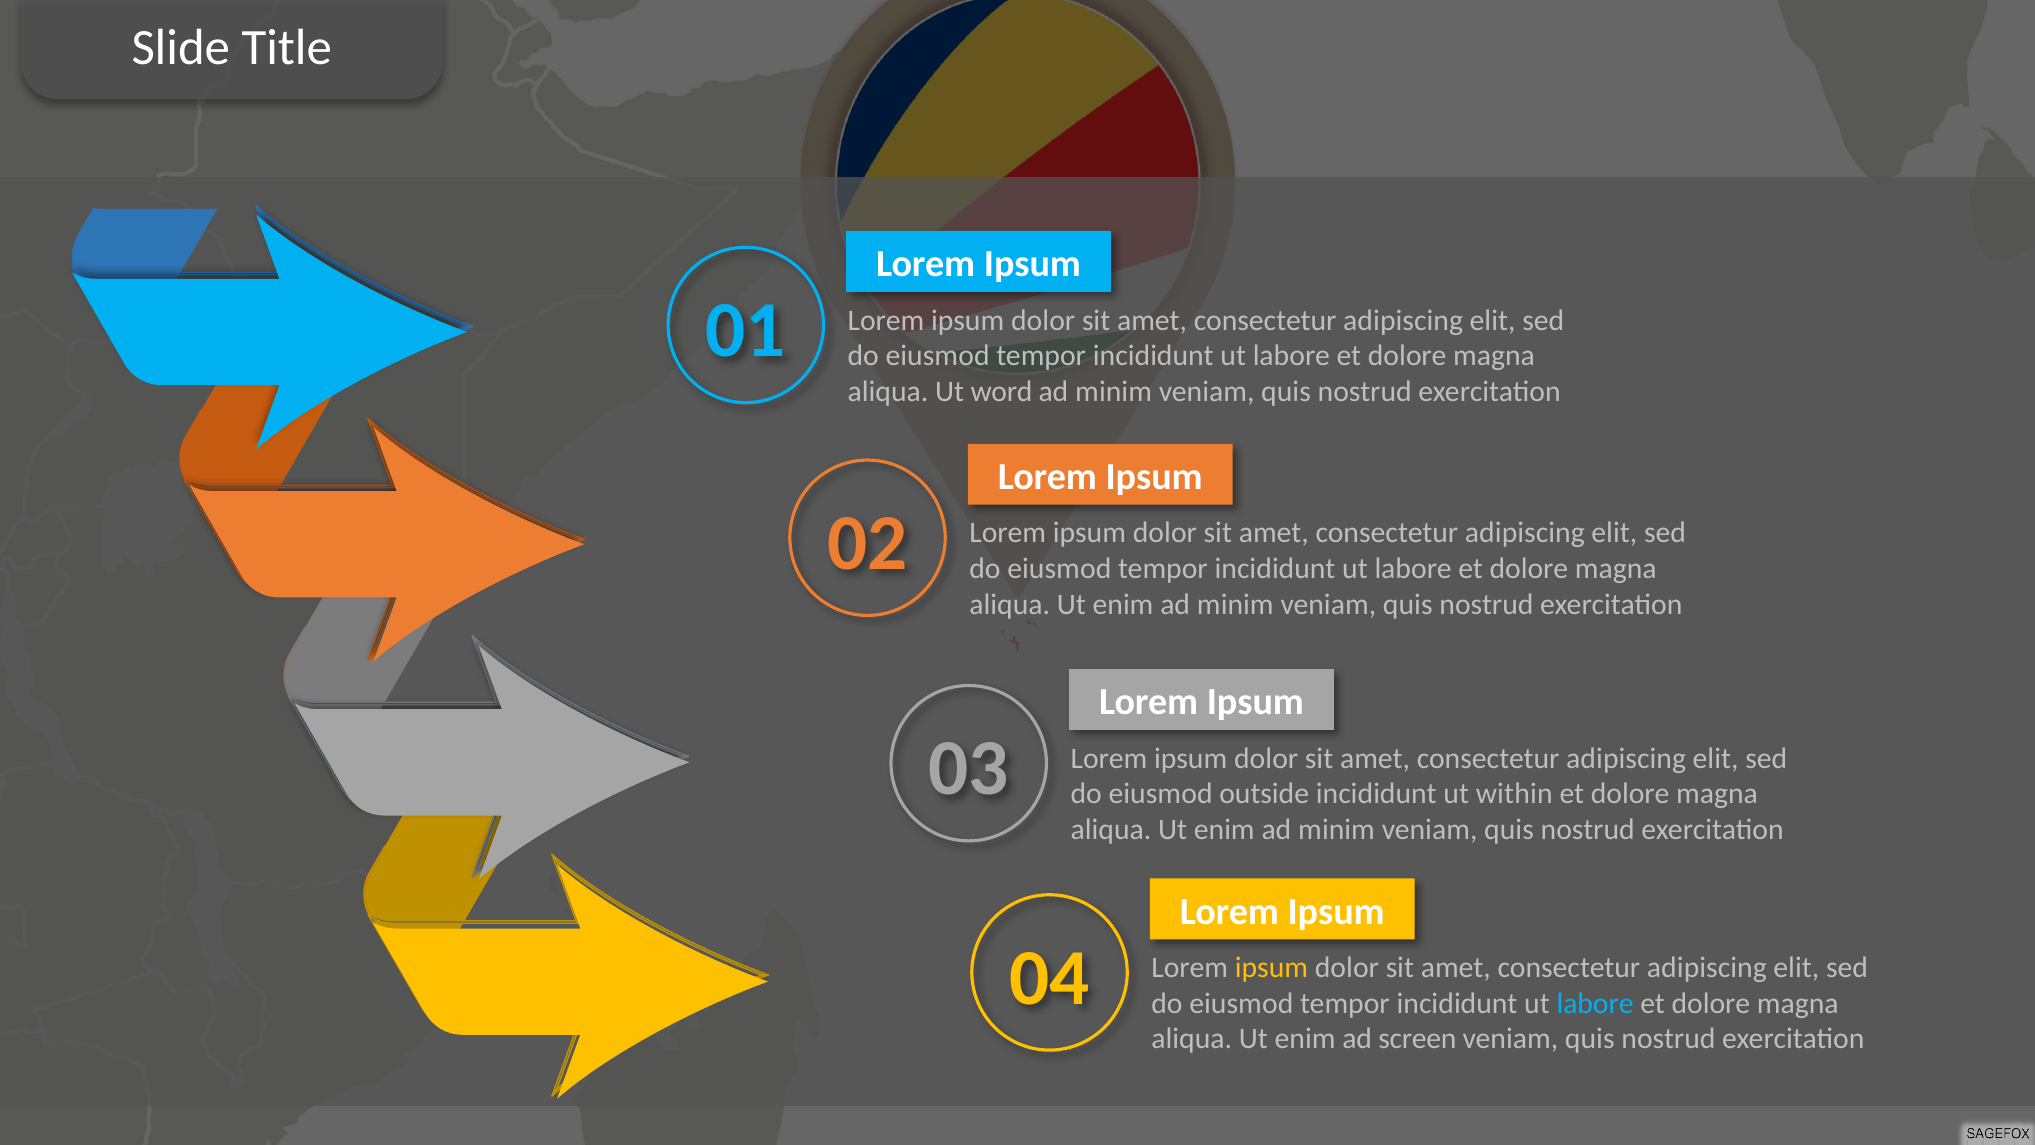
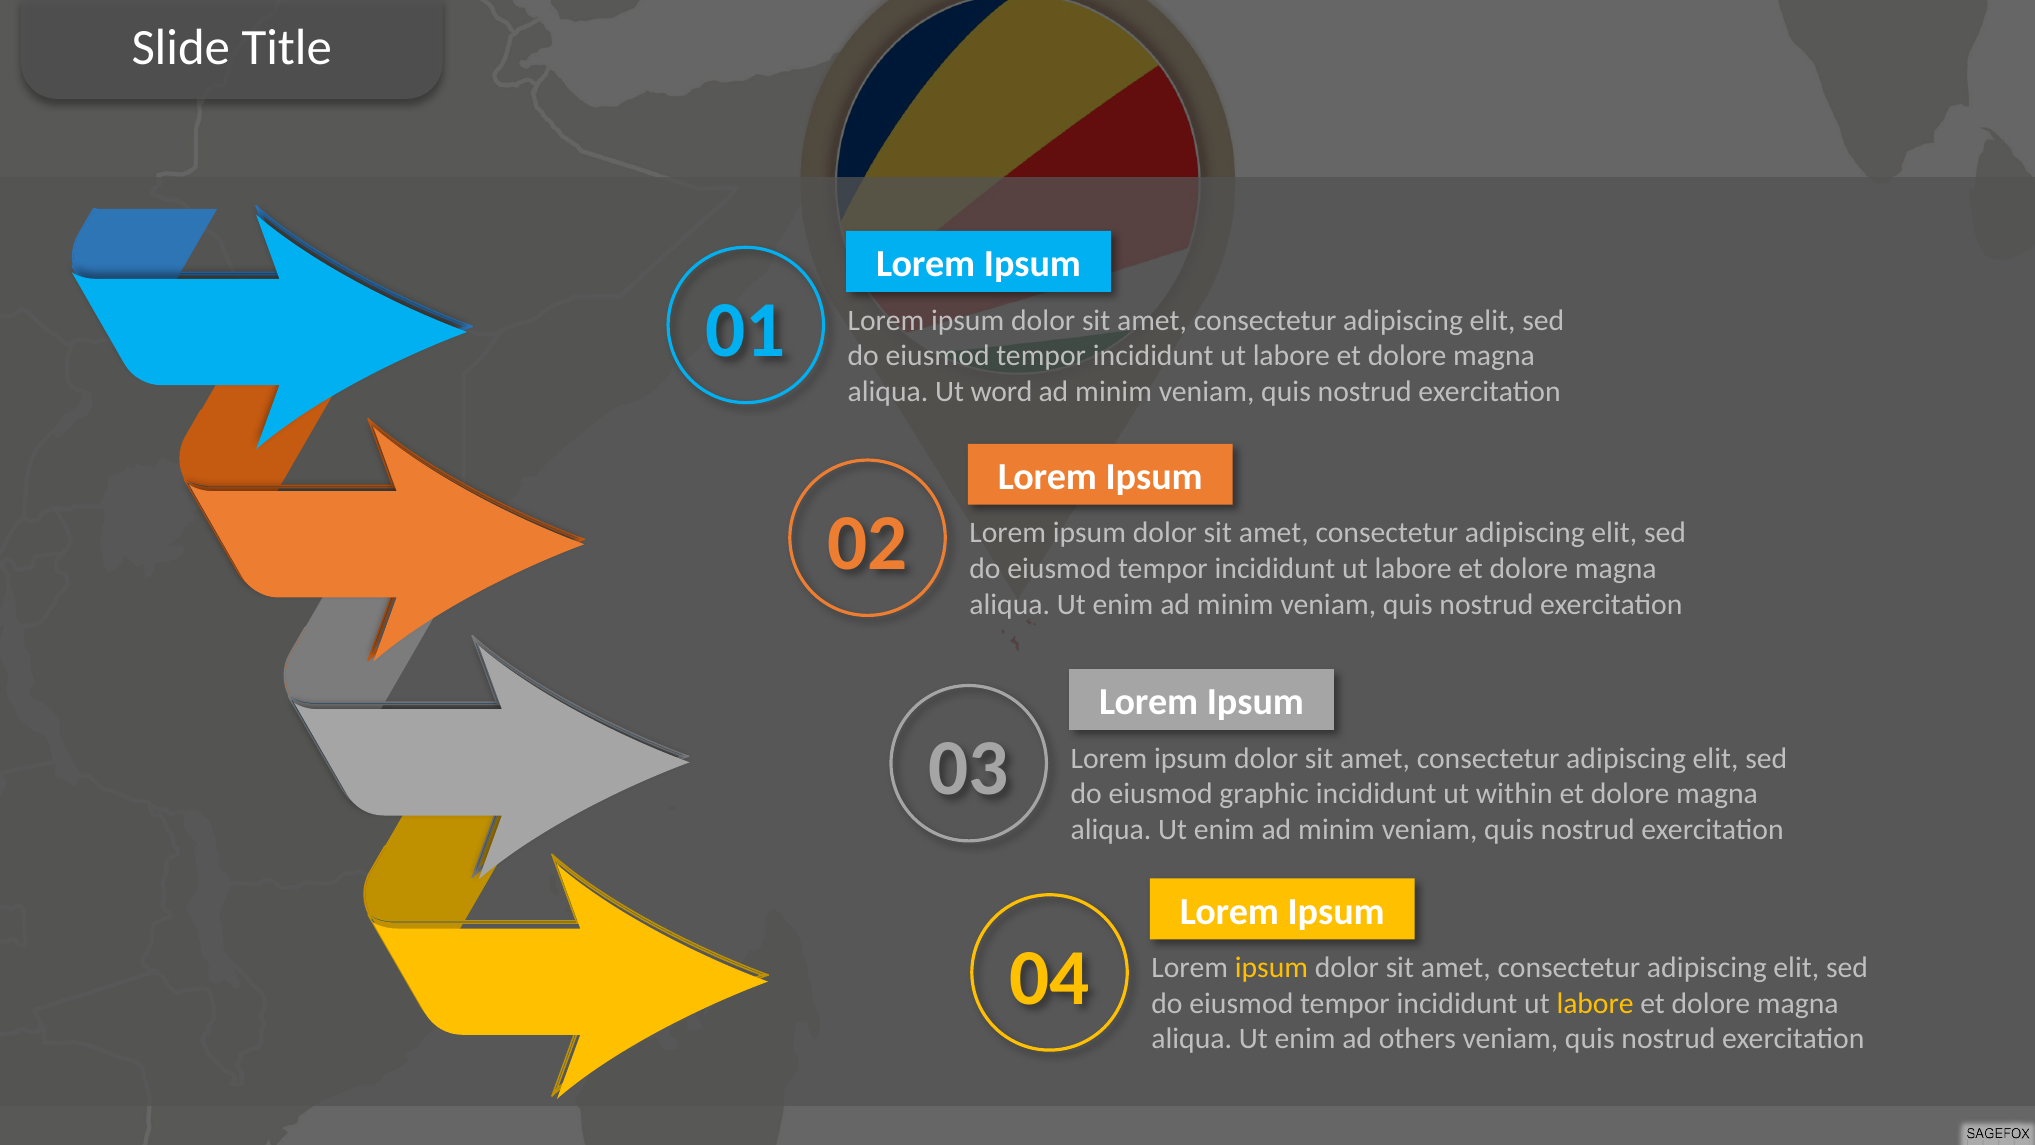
outside: outside -> graphic
labore at (1595, 1003) colour: light blue -> yellow
screen: screen -> others
